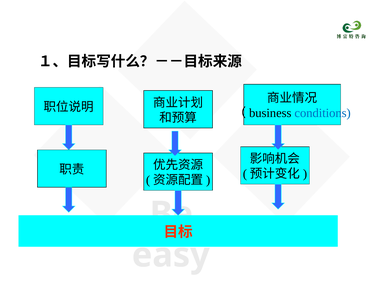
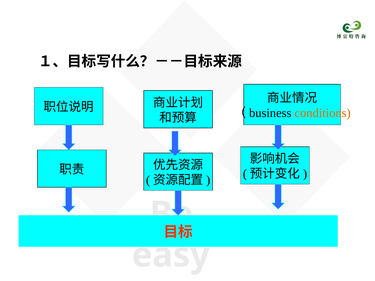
conditions colour: blue -> orange
